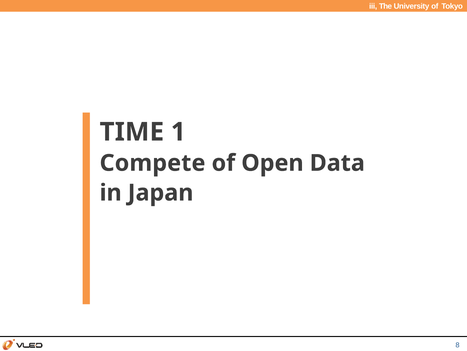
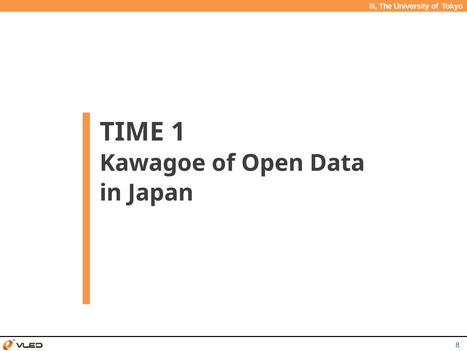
Compete: Compete -> Kawagoe
